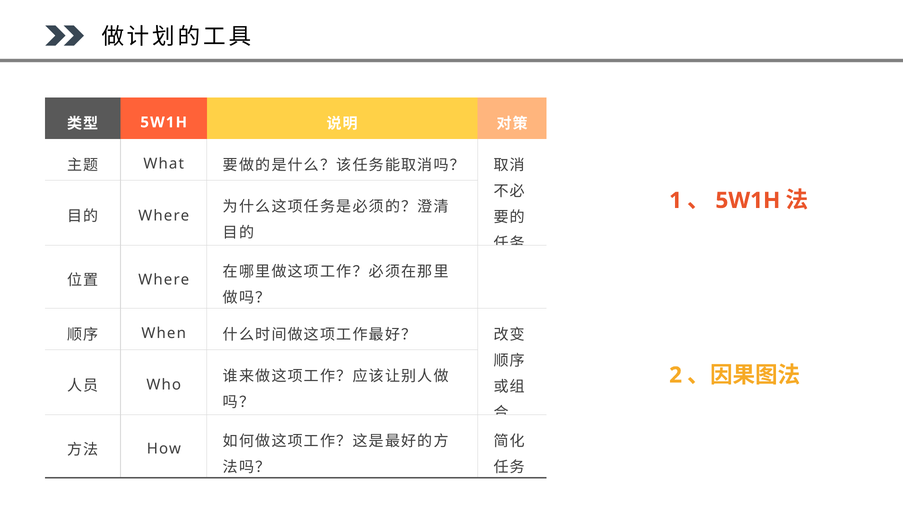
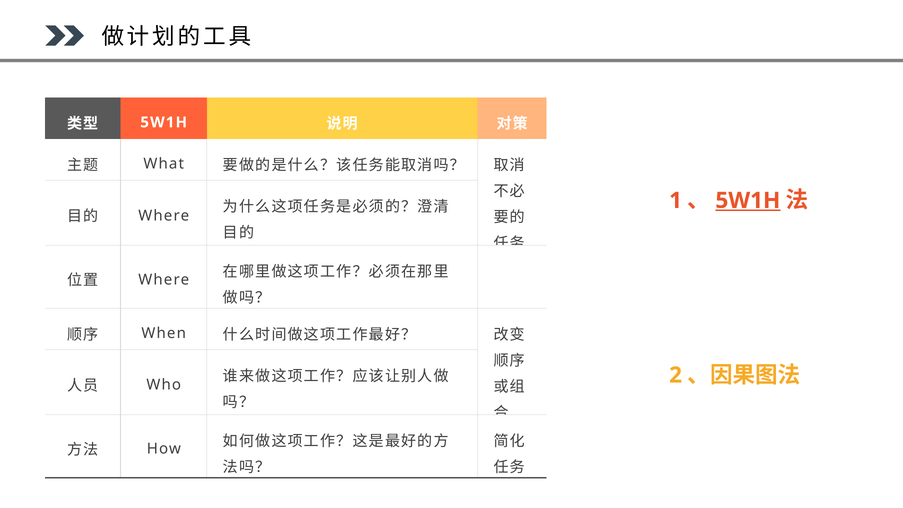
5W1H at (748, 200) underline: none -> present
